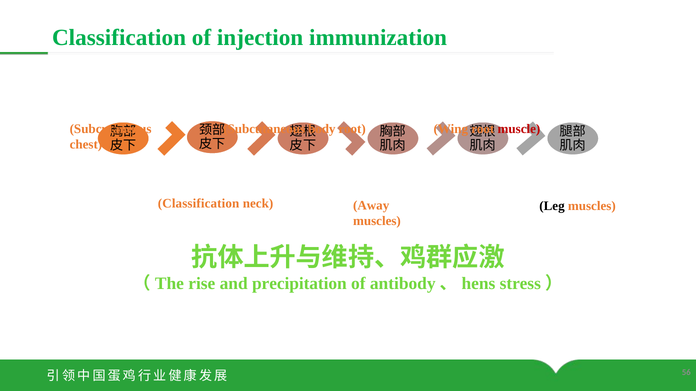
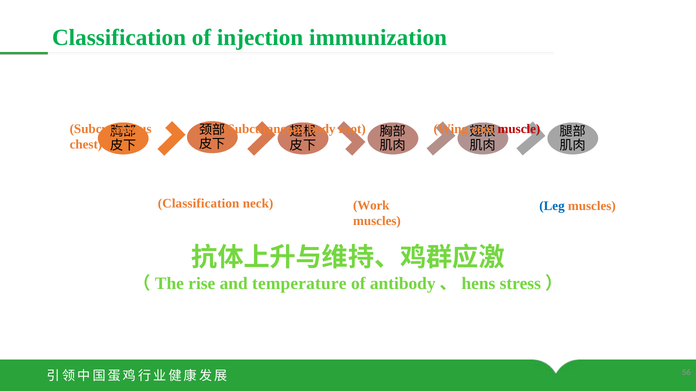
Leg colour: black -> blue
Away: Away -> Work
precipitation: precipitation -> temperature
